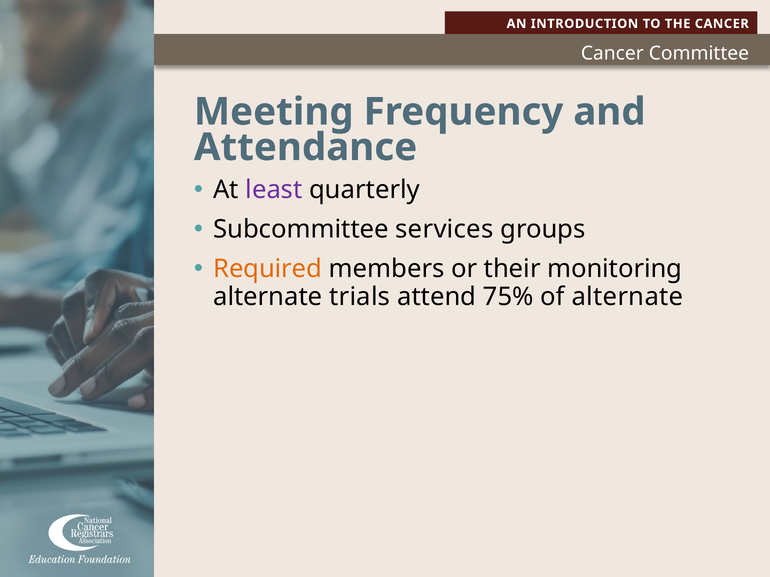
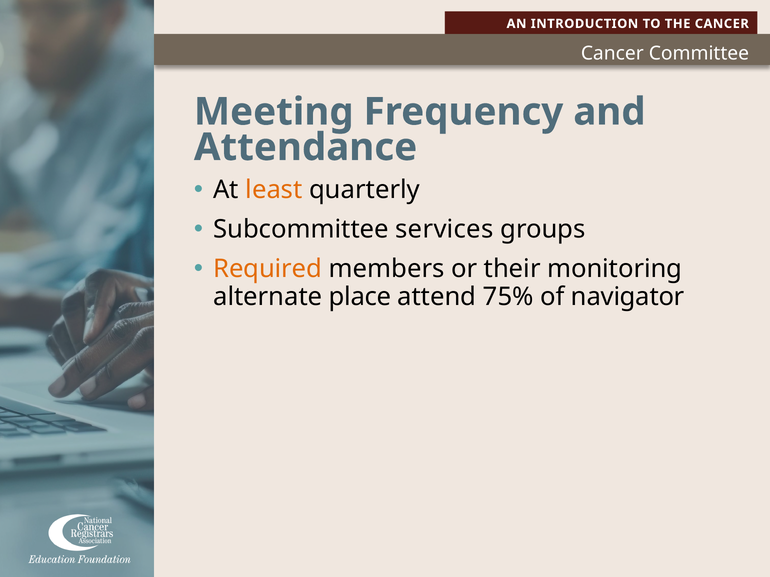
least colour: purple -> orange
trials: trials -> place
of alternate: alternate -> navigator
